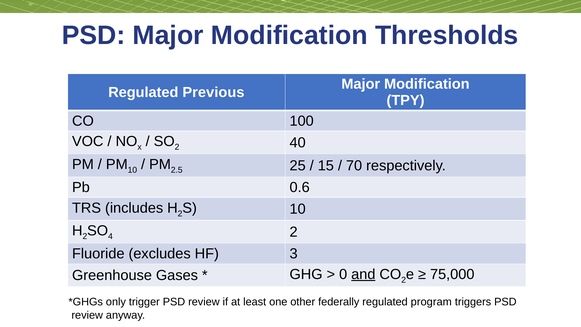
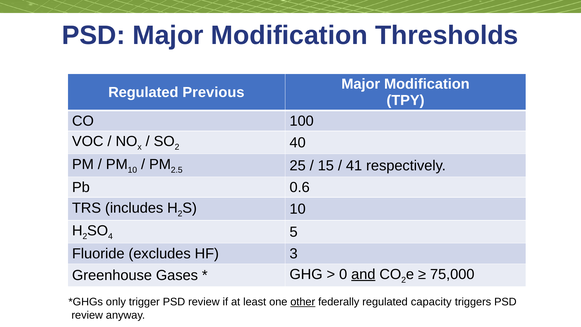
70: 70 -> 41
2 at (294, 232): 2 -> 5
other underline: none -> present
program: program -> capacity
